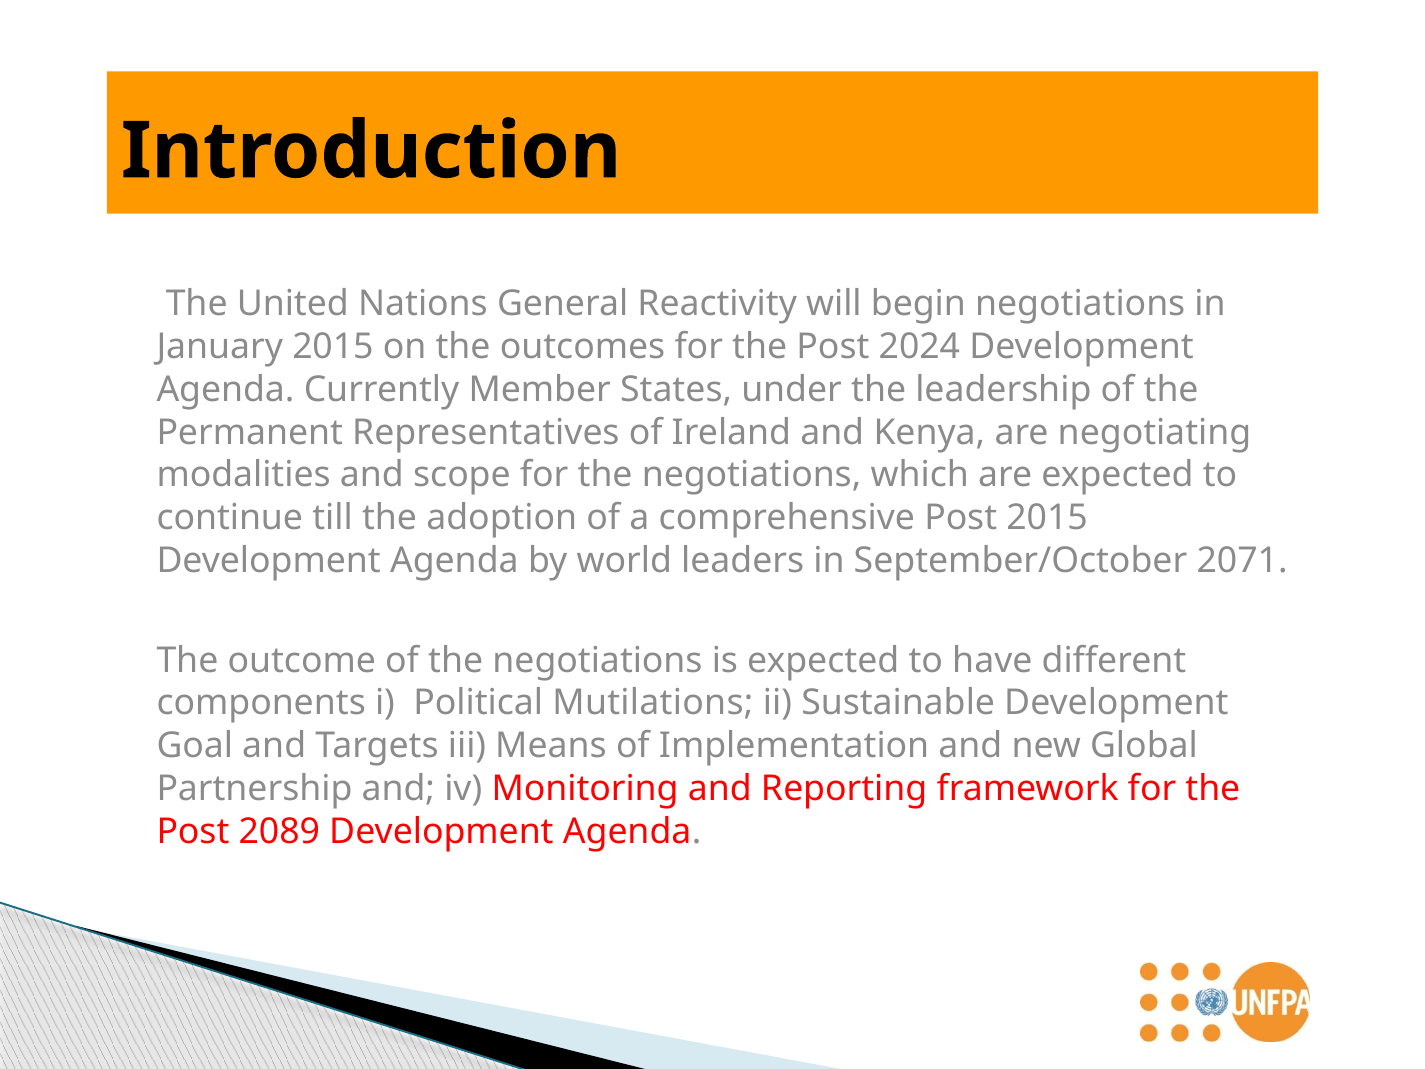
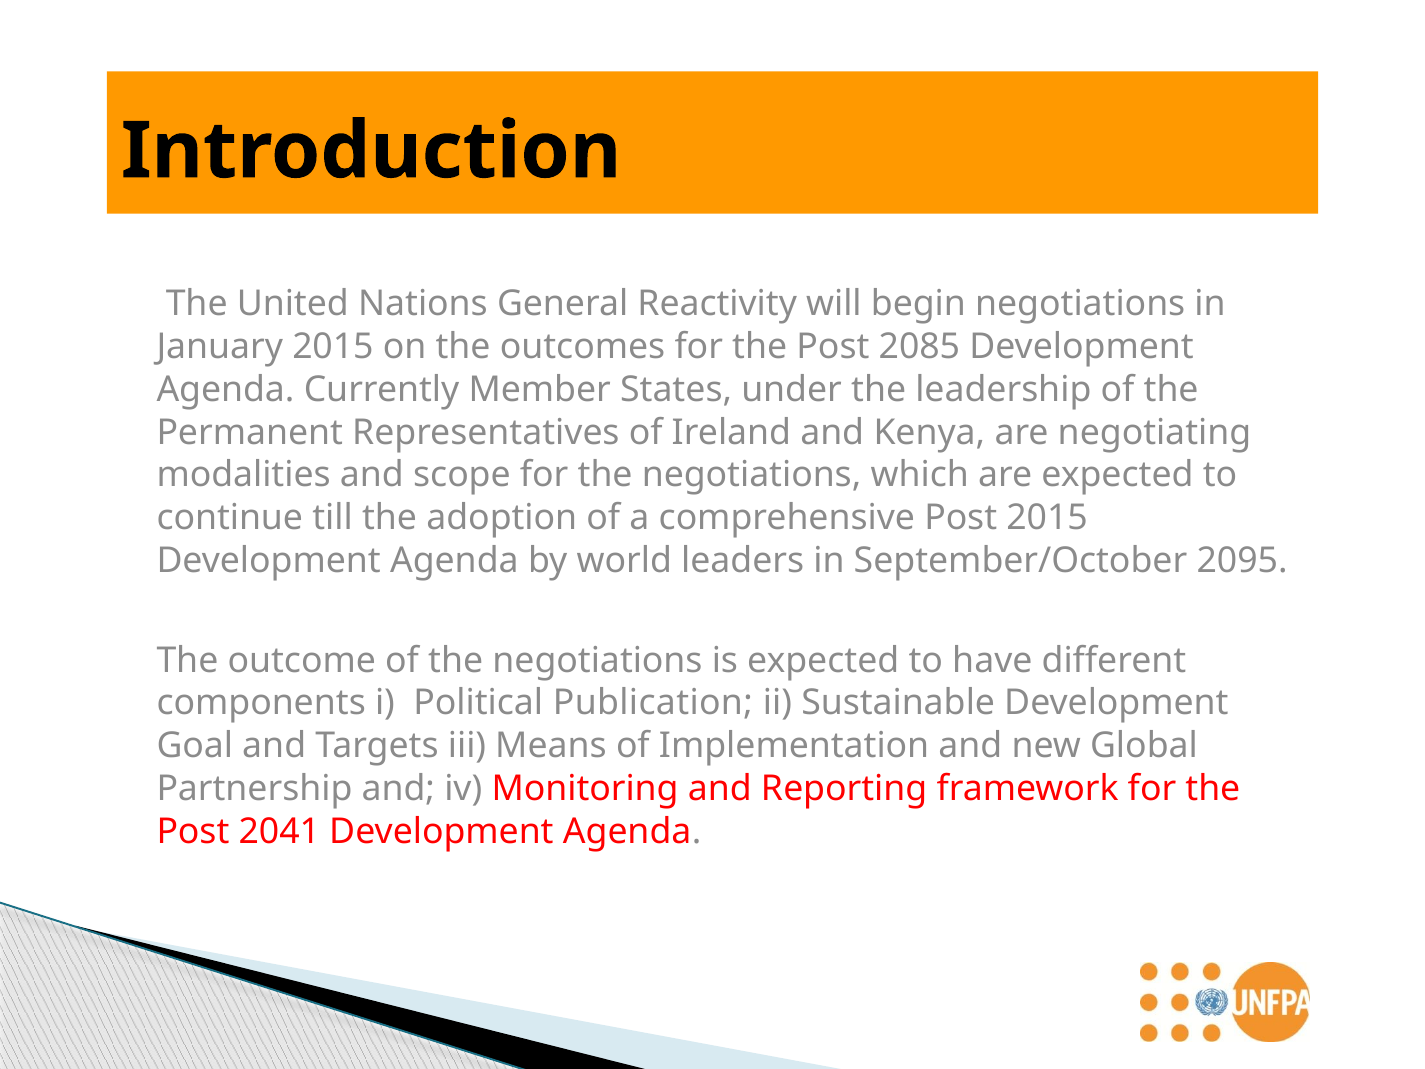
2024: 2024 -> 2085
2071: 2071 -> 2095
Mutilations: Mutilations -> Publication
2089: 2089 -> 2041
